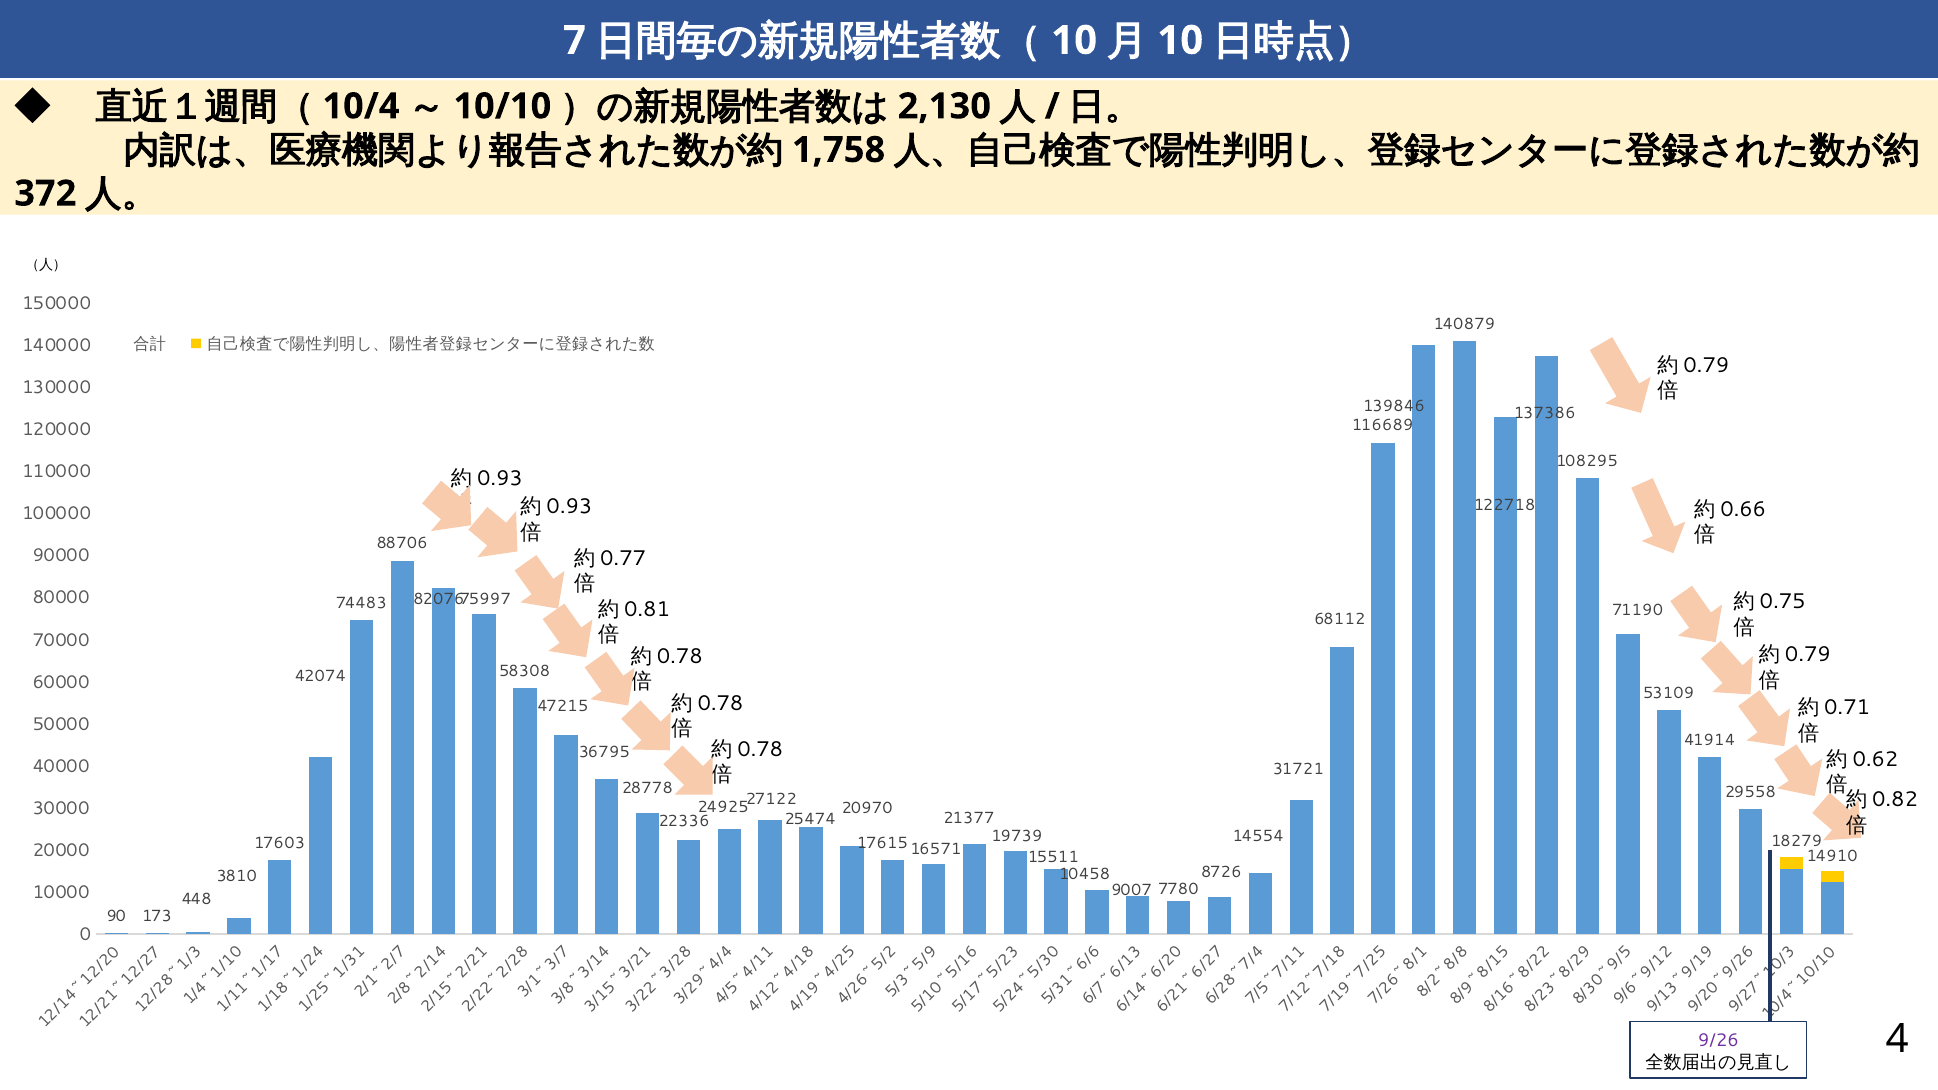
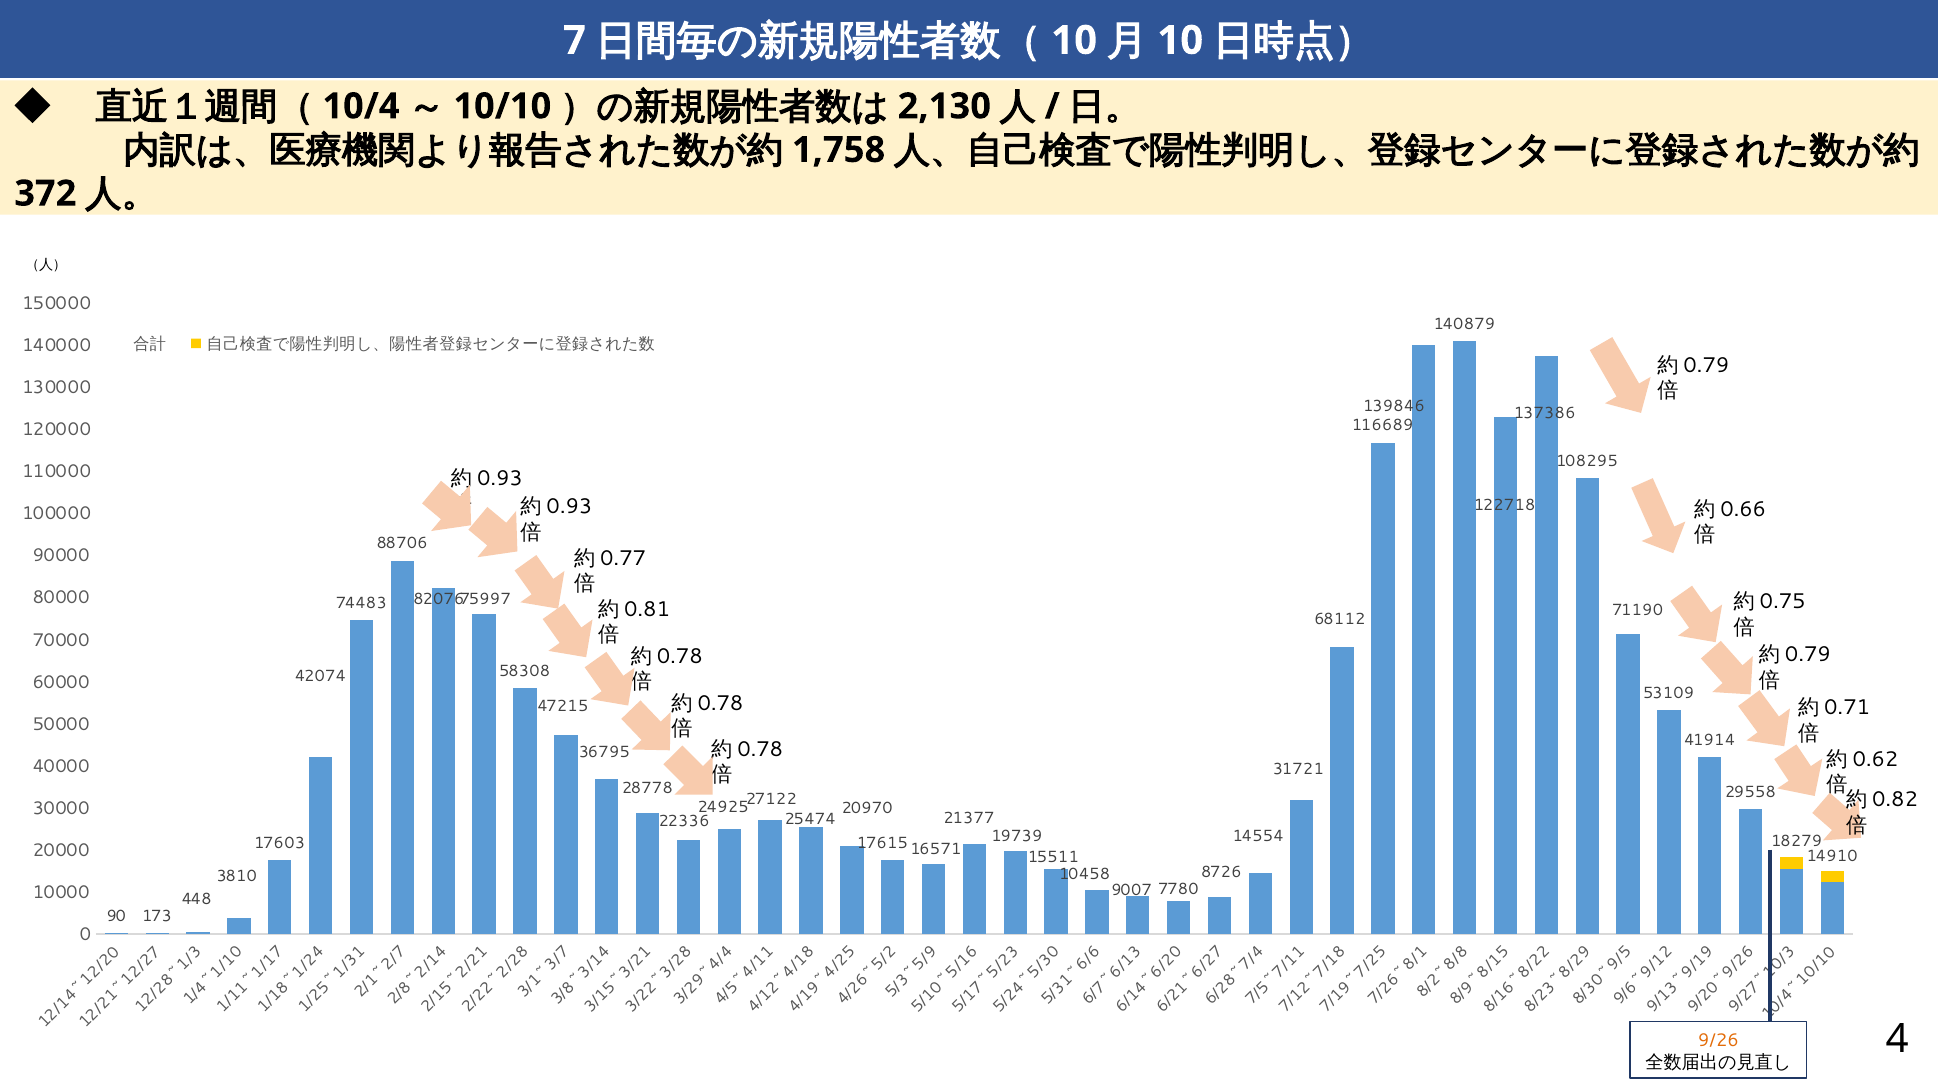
9/26 colour: purple -> orange
